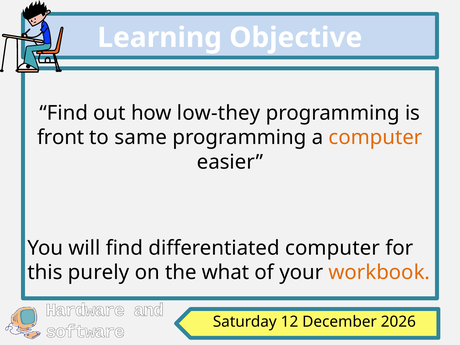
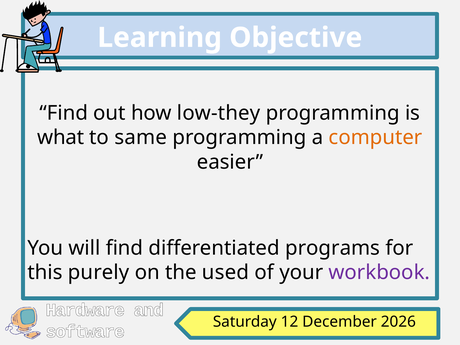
front: front -> what
differentiated computer: computer -> programs
what: what -> used
workbook colour: orange -> purple
